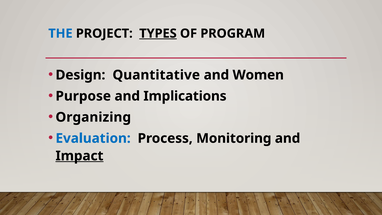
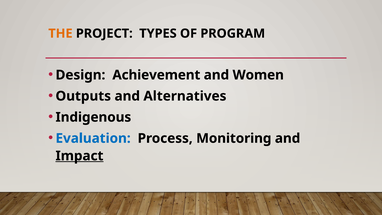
THE colour: blue -> orange
TYPES underline: present -> none
Quantitative: Quantitative -> Achievement
Purpose: Purpose -> Outputs
Implications: Implications -> Alternatives
Organizing: Organizing -> Indigenous
